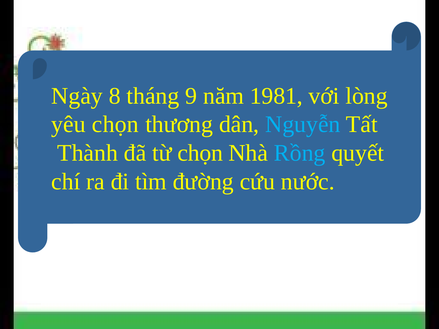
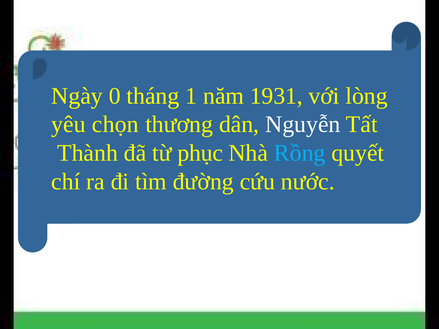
8: 8 -> 0
9: 9 -> 1
1981: 1981 -> 1931
Nguyễn colour: light blue -> white
từ chọn: chọn -> phục
